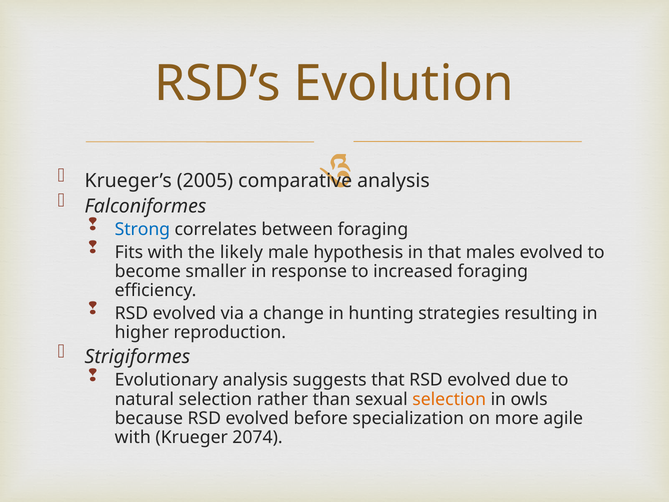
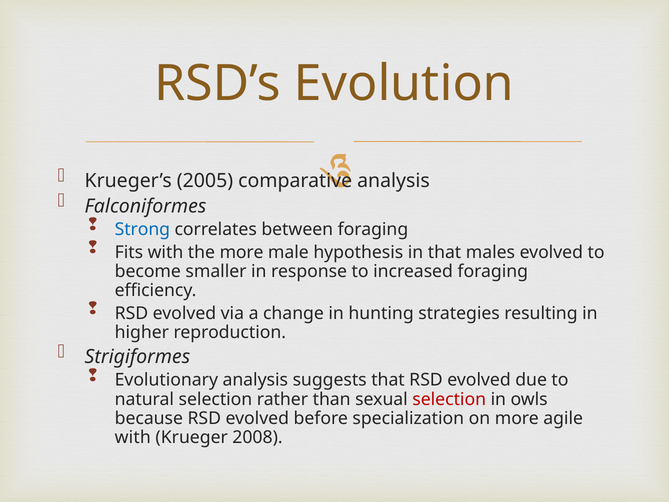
the likely: likely -> more
selection at (449, 399) colour: orange -> red
2074: 2074 -> 2008
